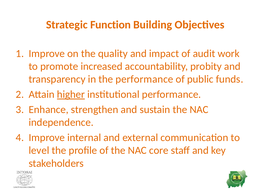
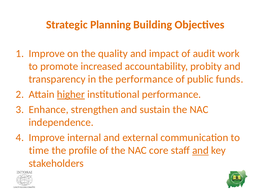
Function: Function -> Planning
level: level -> time
and at (200, 151) underline: none -> present
